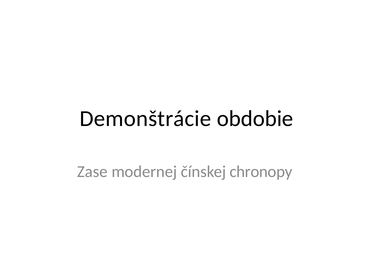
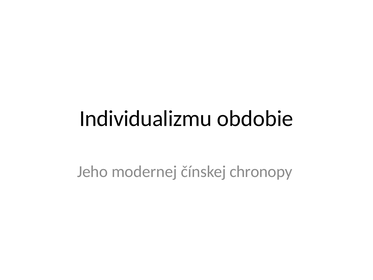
Demonštrácie: Demonštrácie -> Individualizmu
Zase: Zase -> Jeho
